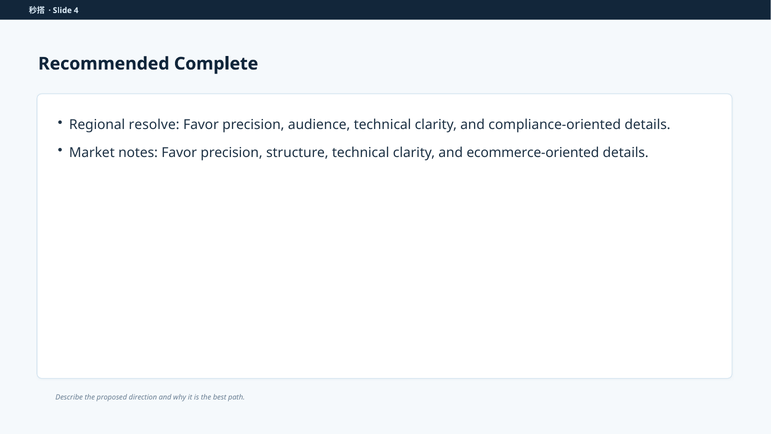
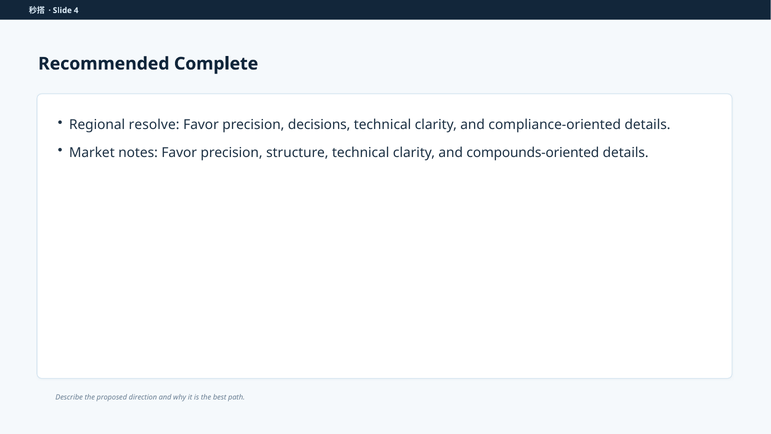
audience: audience -> decisions
ecommerce-oriented: ecommerce-oriented -> compounds-oriented
